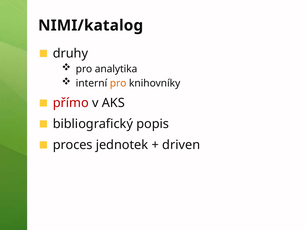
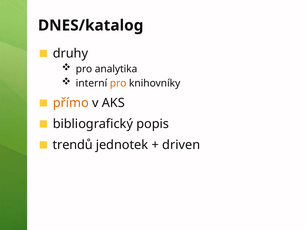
NIMI/katalog: NIMI/katalog -> DNES/katalog
přímo colour: red -> orange
proces: proces -> trendů
